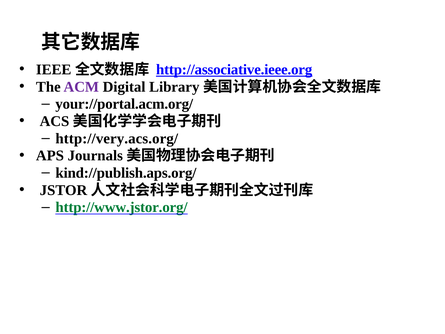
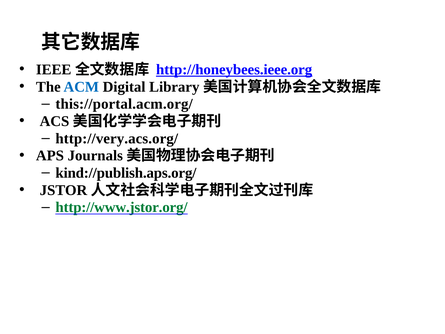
http://associative.ieee.org: http://associative.ieee.org -> http://honeybees.ieee.org
ACM colour: purple -> blue
your://portal.acm.org/: your://portal.acm.org/ -> this://portal.acm.org/
